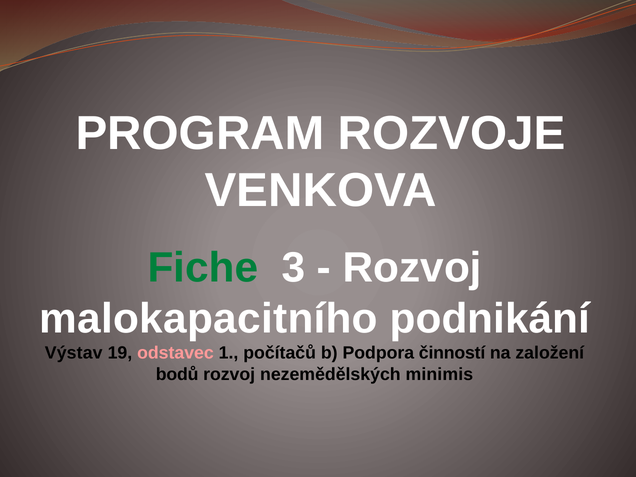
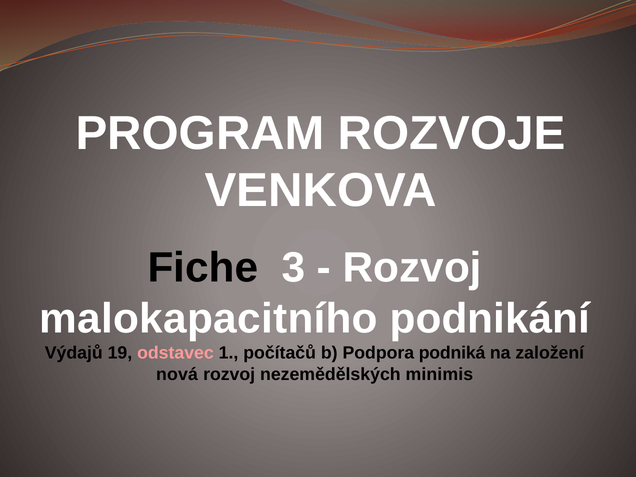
Fiche colour: green -> black
Výstav: Výstav -> Výdajů
činností: činností -> podniká
bodů: bodů -> nová
